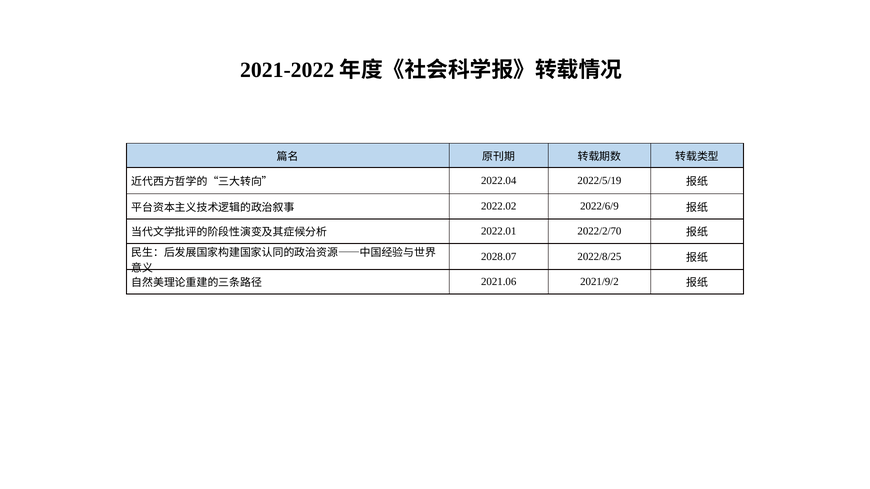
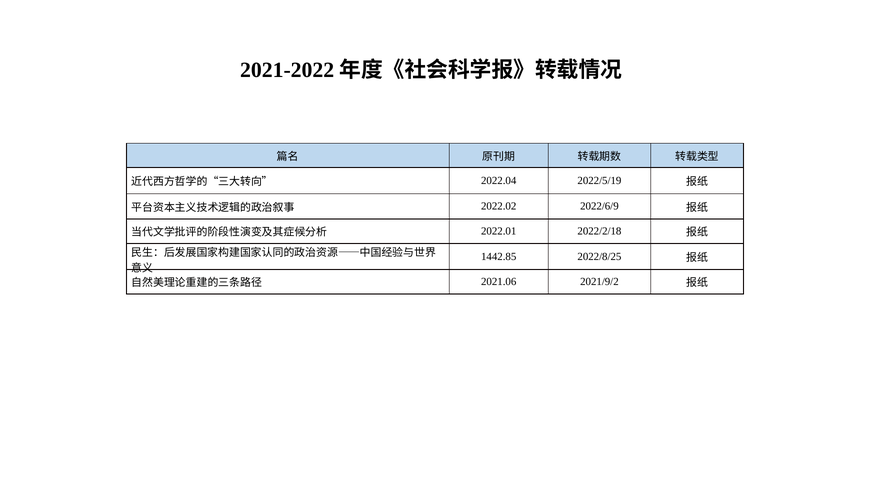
2022/2/70: 2022/2/70 -> 2022/2/18
2028.07: 2028.07 -> 1442.85
